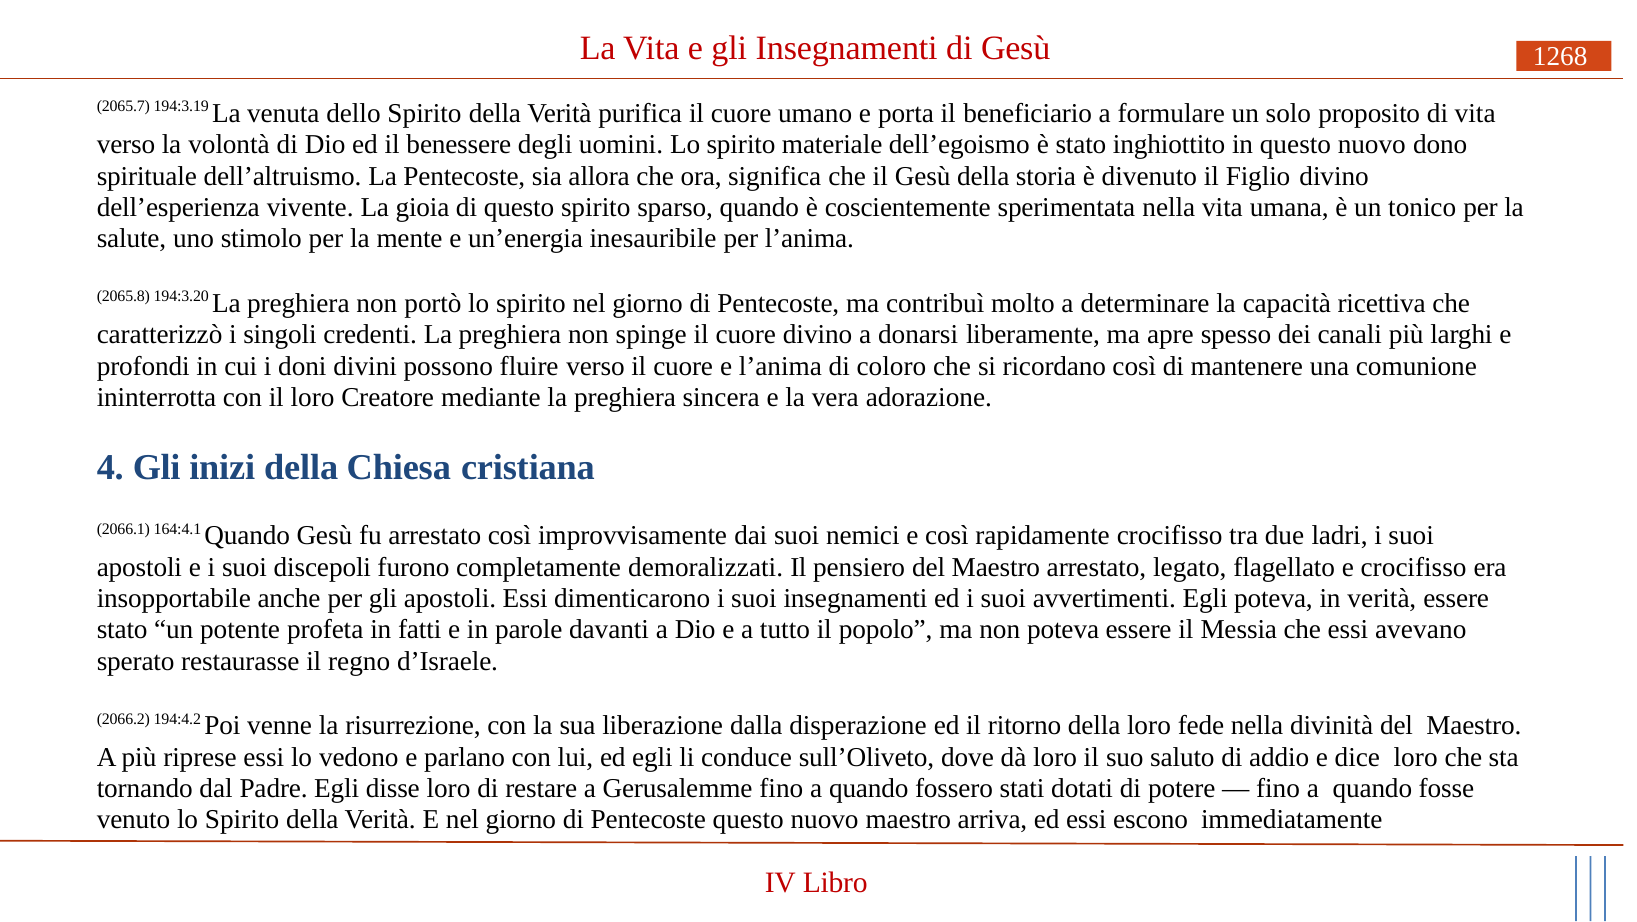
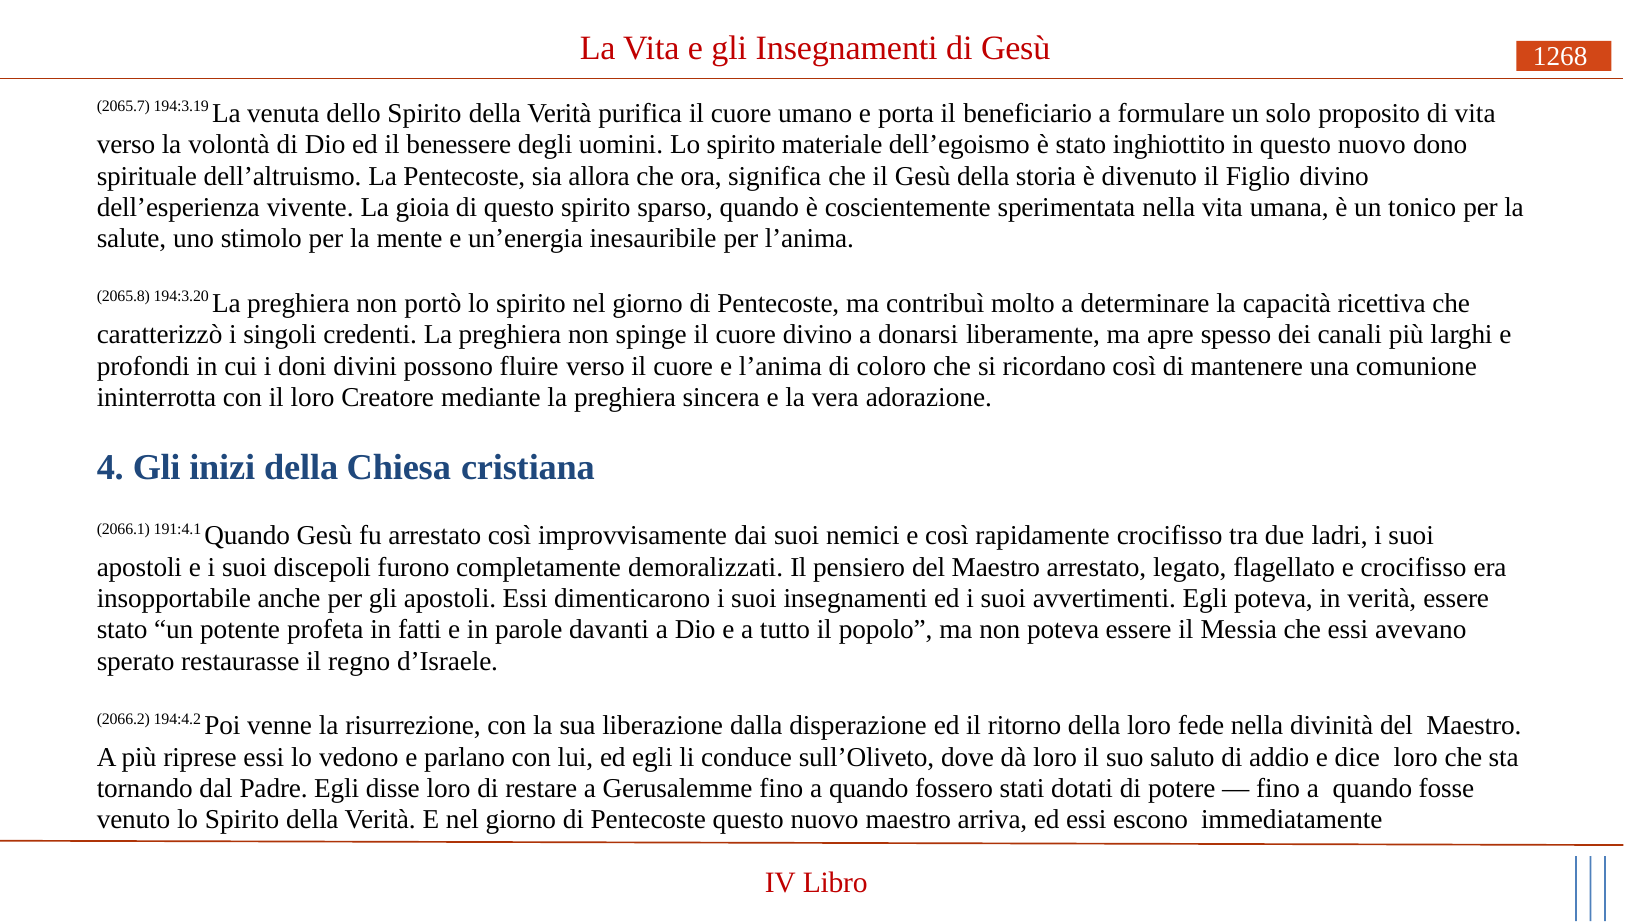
164:4.1: 164:4.1 -> 191:4.1
